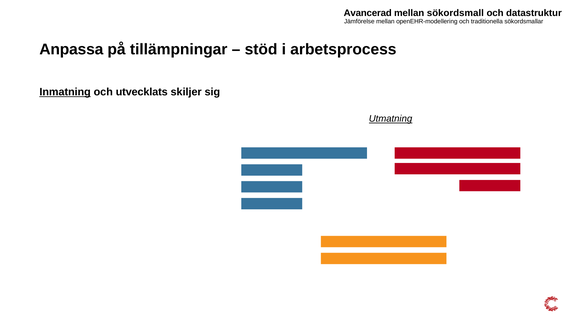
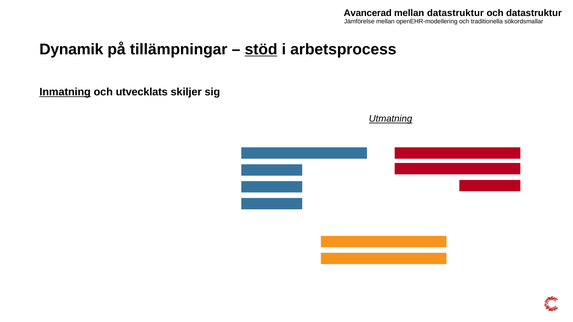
mellan sökordsmall: sökordsmall -> datastruktur
Anpassa: Anpassa -> Dynamik
stöd underline: none -> present
